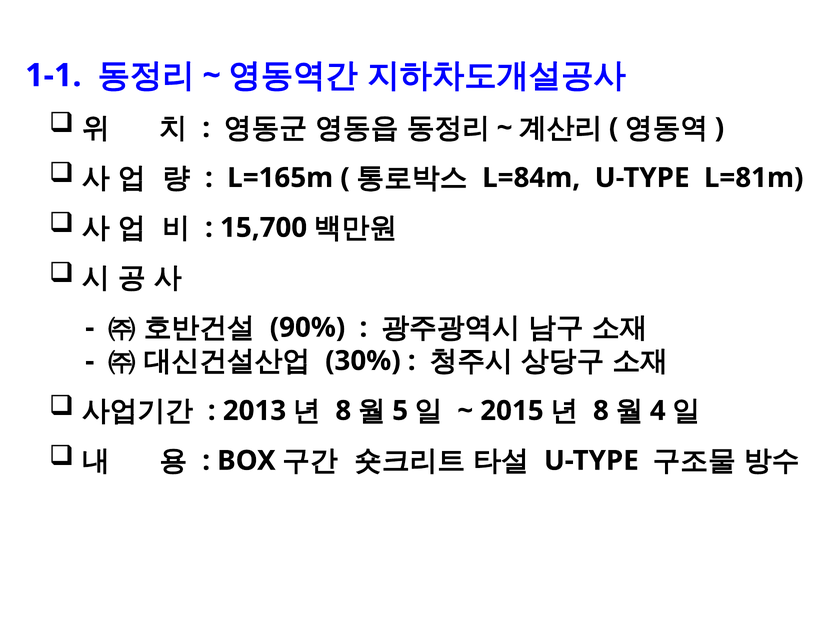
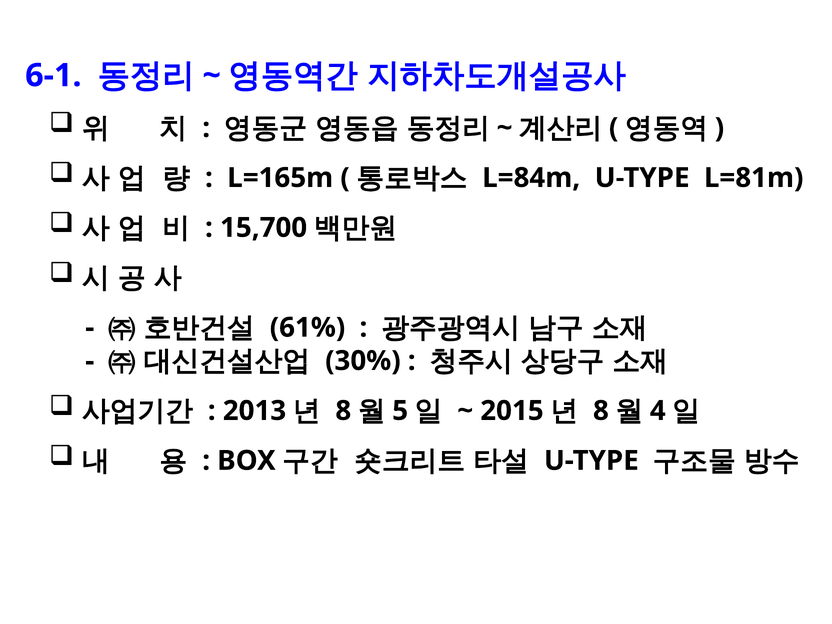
1-1: 1-1 -> 6-1
90%: 90% -> 61%
